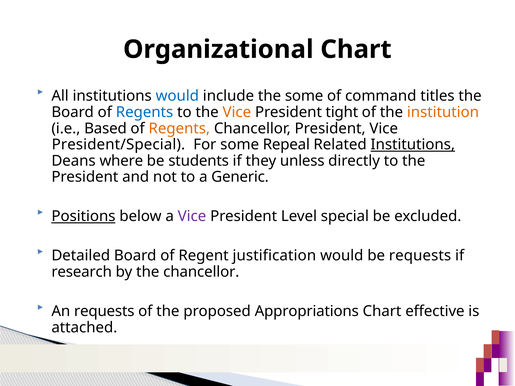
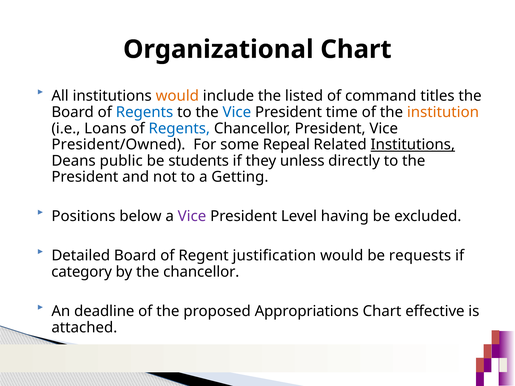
would at (177, 96) colour: blue -> orange
the some: some -> listed
Vice at (237, 112) colour: orange -> blue
tight: tight -> time
Based: Based -> Loans
Regents at (179, 128) colour: orange -> blue
President/Special: President/Special -> President/Owned
where: where -> public
Generic: Generic -> Getting
Positions underline: present -> none
special: special -> having
research: research -> category
An requests: requests -> deadline
